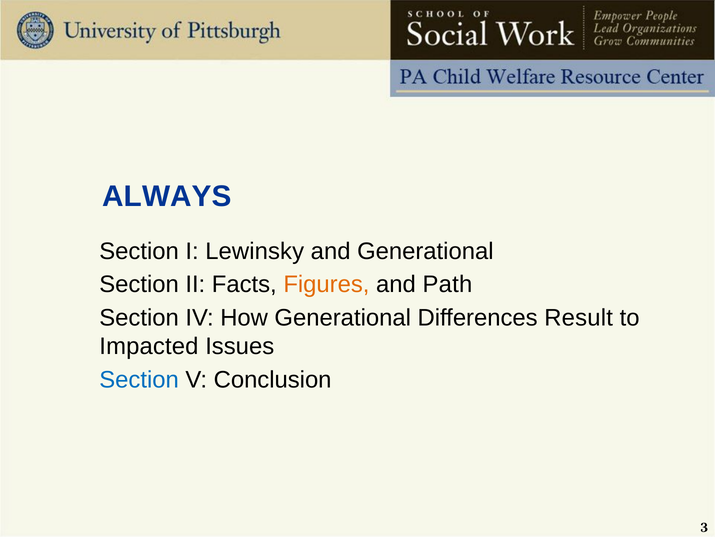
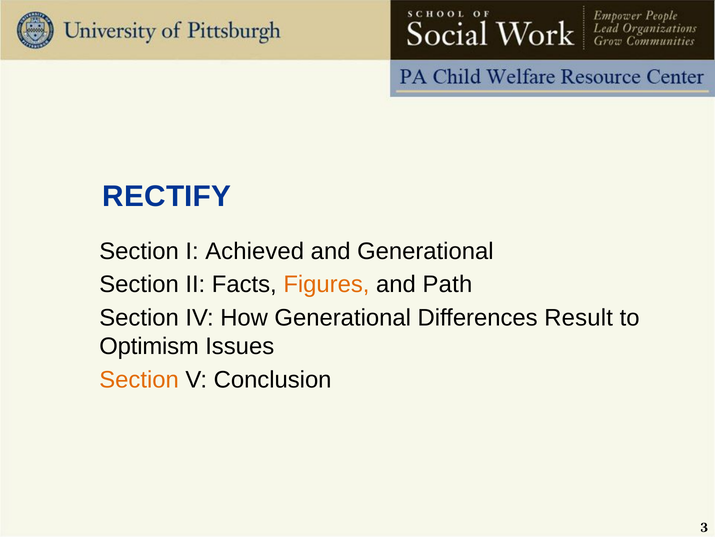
ALWAYS: ALWAYS -> RECTIFY
Lewinsky: Lewinsky -> Achieved
Impacted: Impacted -> Optimism
Section at (139, 379) colour: blue -> orange
